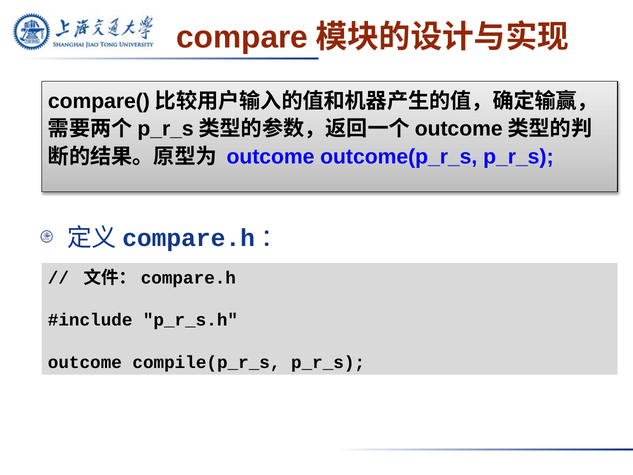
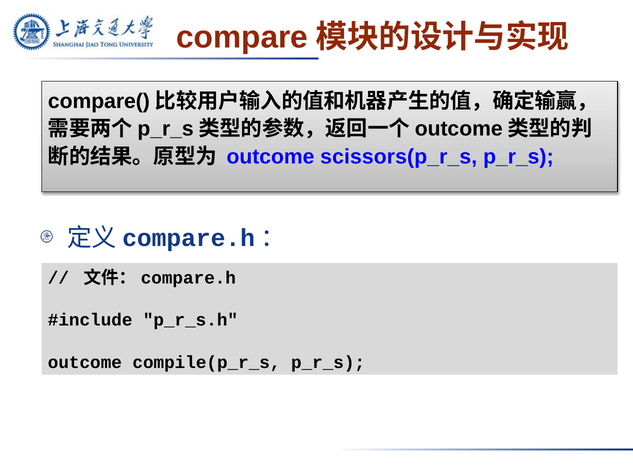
outcome(p_r_s: outcome(p_r_s -> scissors(p_r_s
